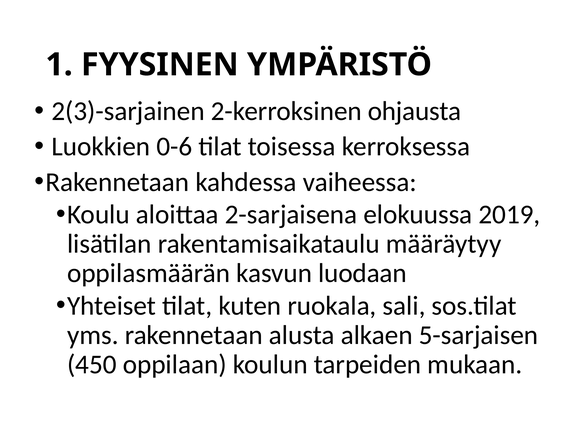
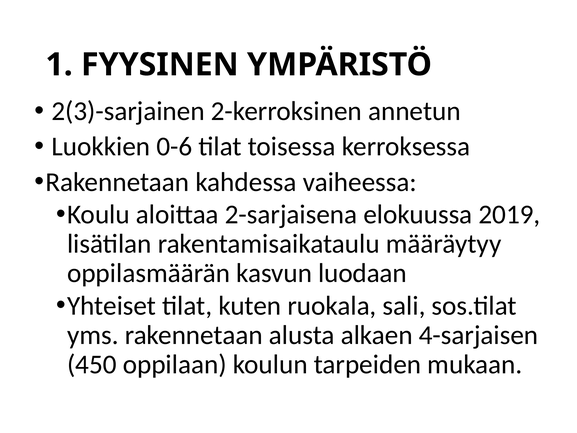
ohjausta: ohjausta -> annetun
5-sarjaisen: 5-sarjaisen -> 4-sarjaisen
